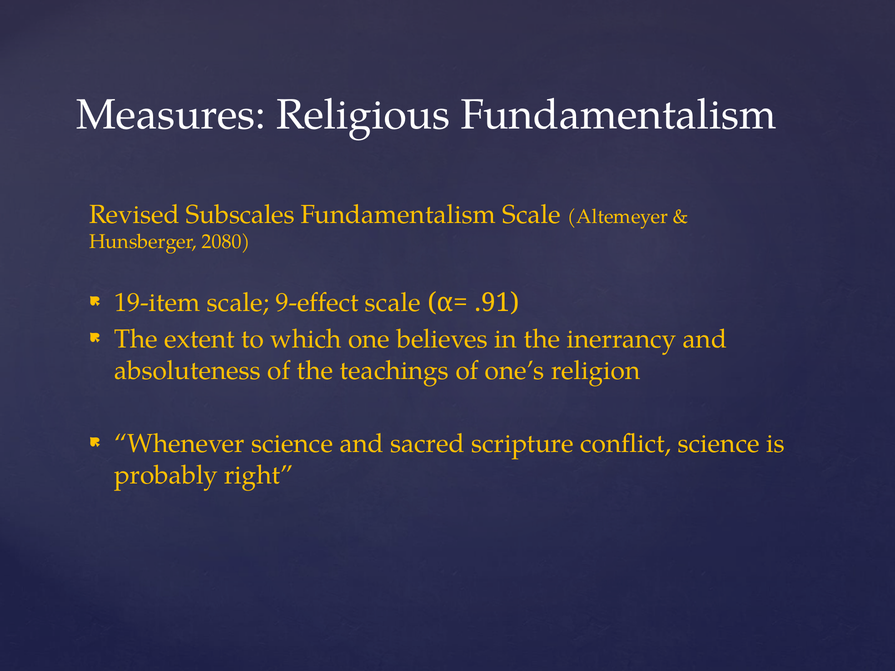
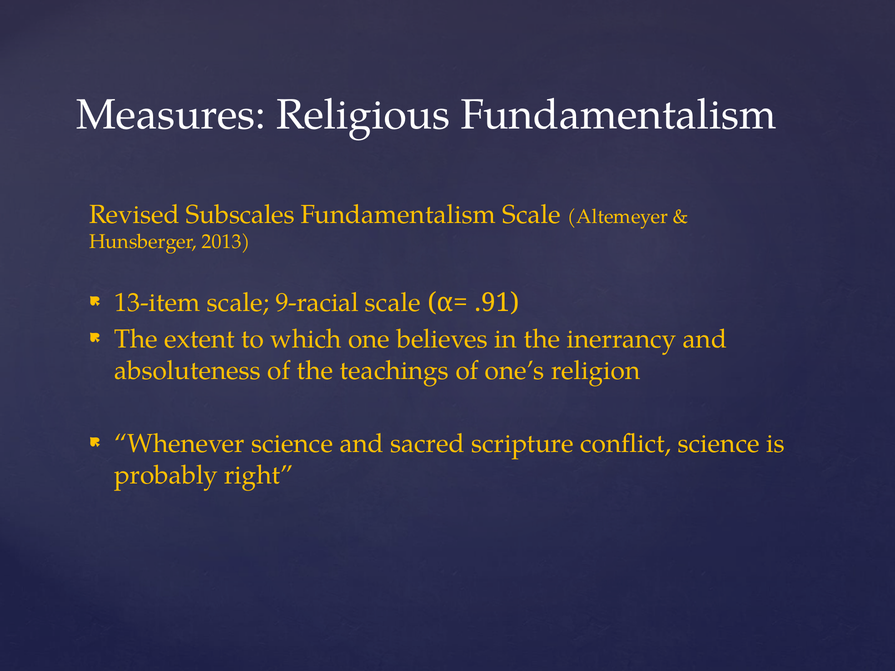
2080: 2080 -> 2013
19-item: 19-item -> 13-item
9-effect: 9-effect -> 9-racial
